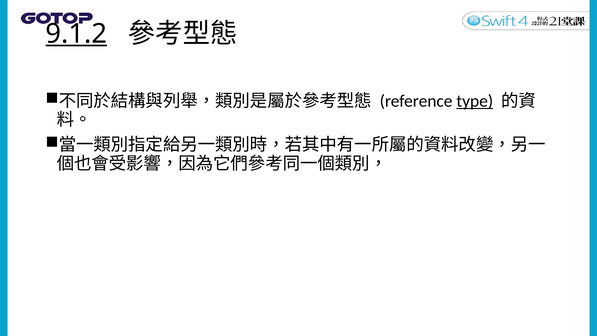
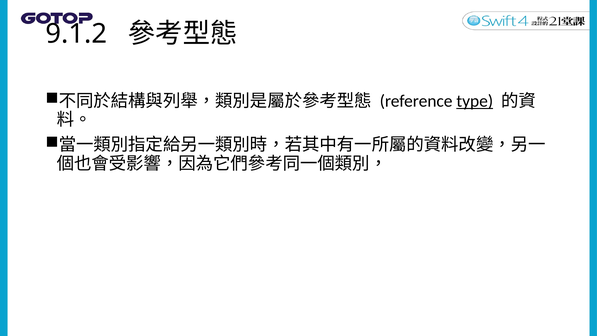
9.1.2 underline: present -> none
